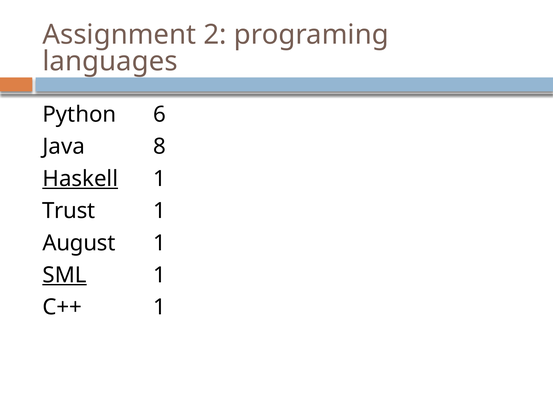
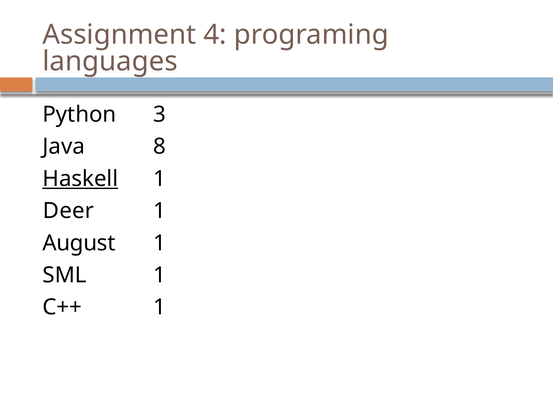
2: 2 -> 4
6: 6 -> 3
Trust: Trust -> Deer
SML underline: present -> none
